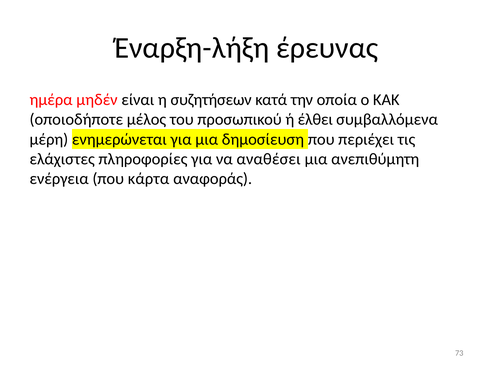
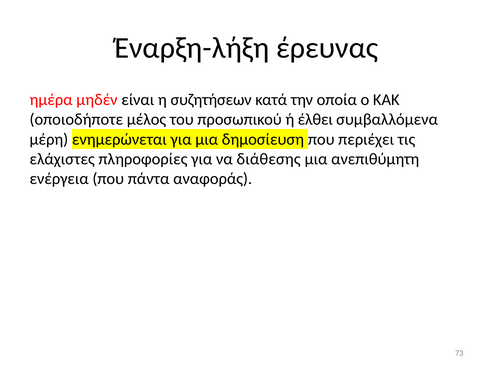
αναθέσει: αναθέσει -> διάθεσης
κάρτα: κάρτα -> πάντα
